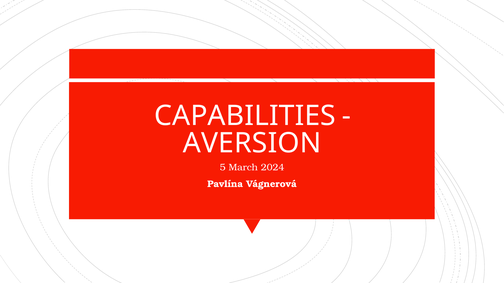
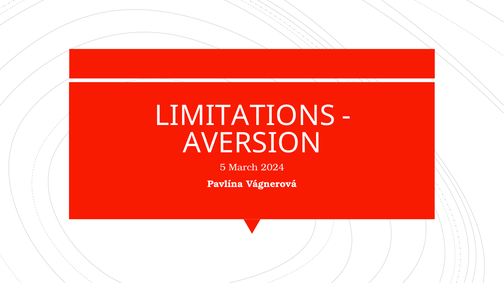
CAPABILITIES: CAPABILITIES -> LIMITATIONS
